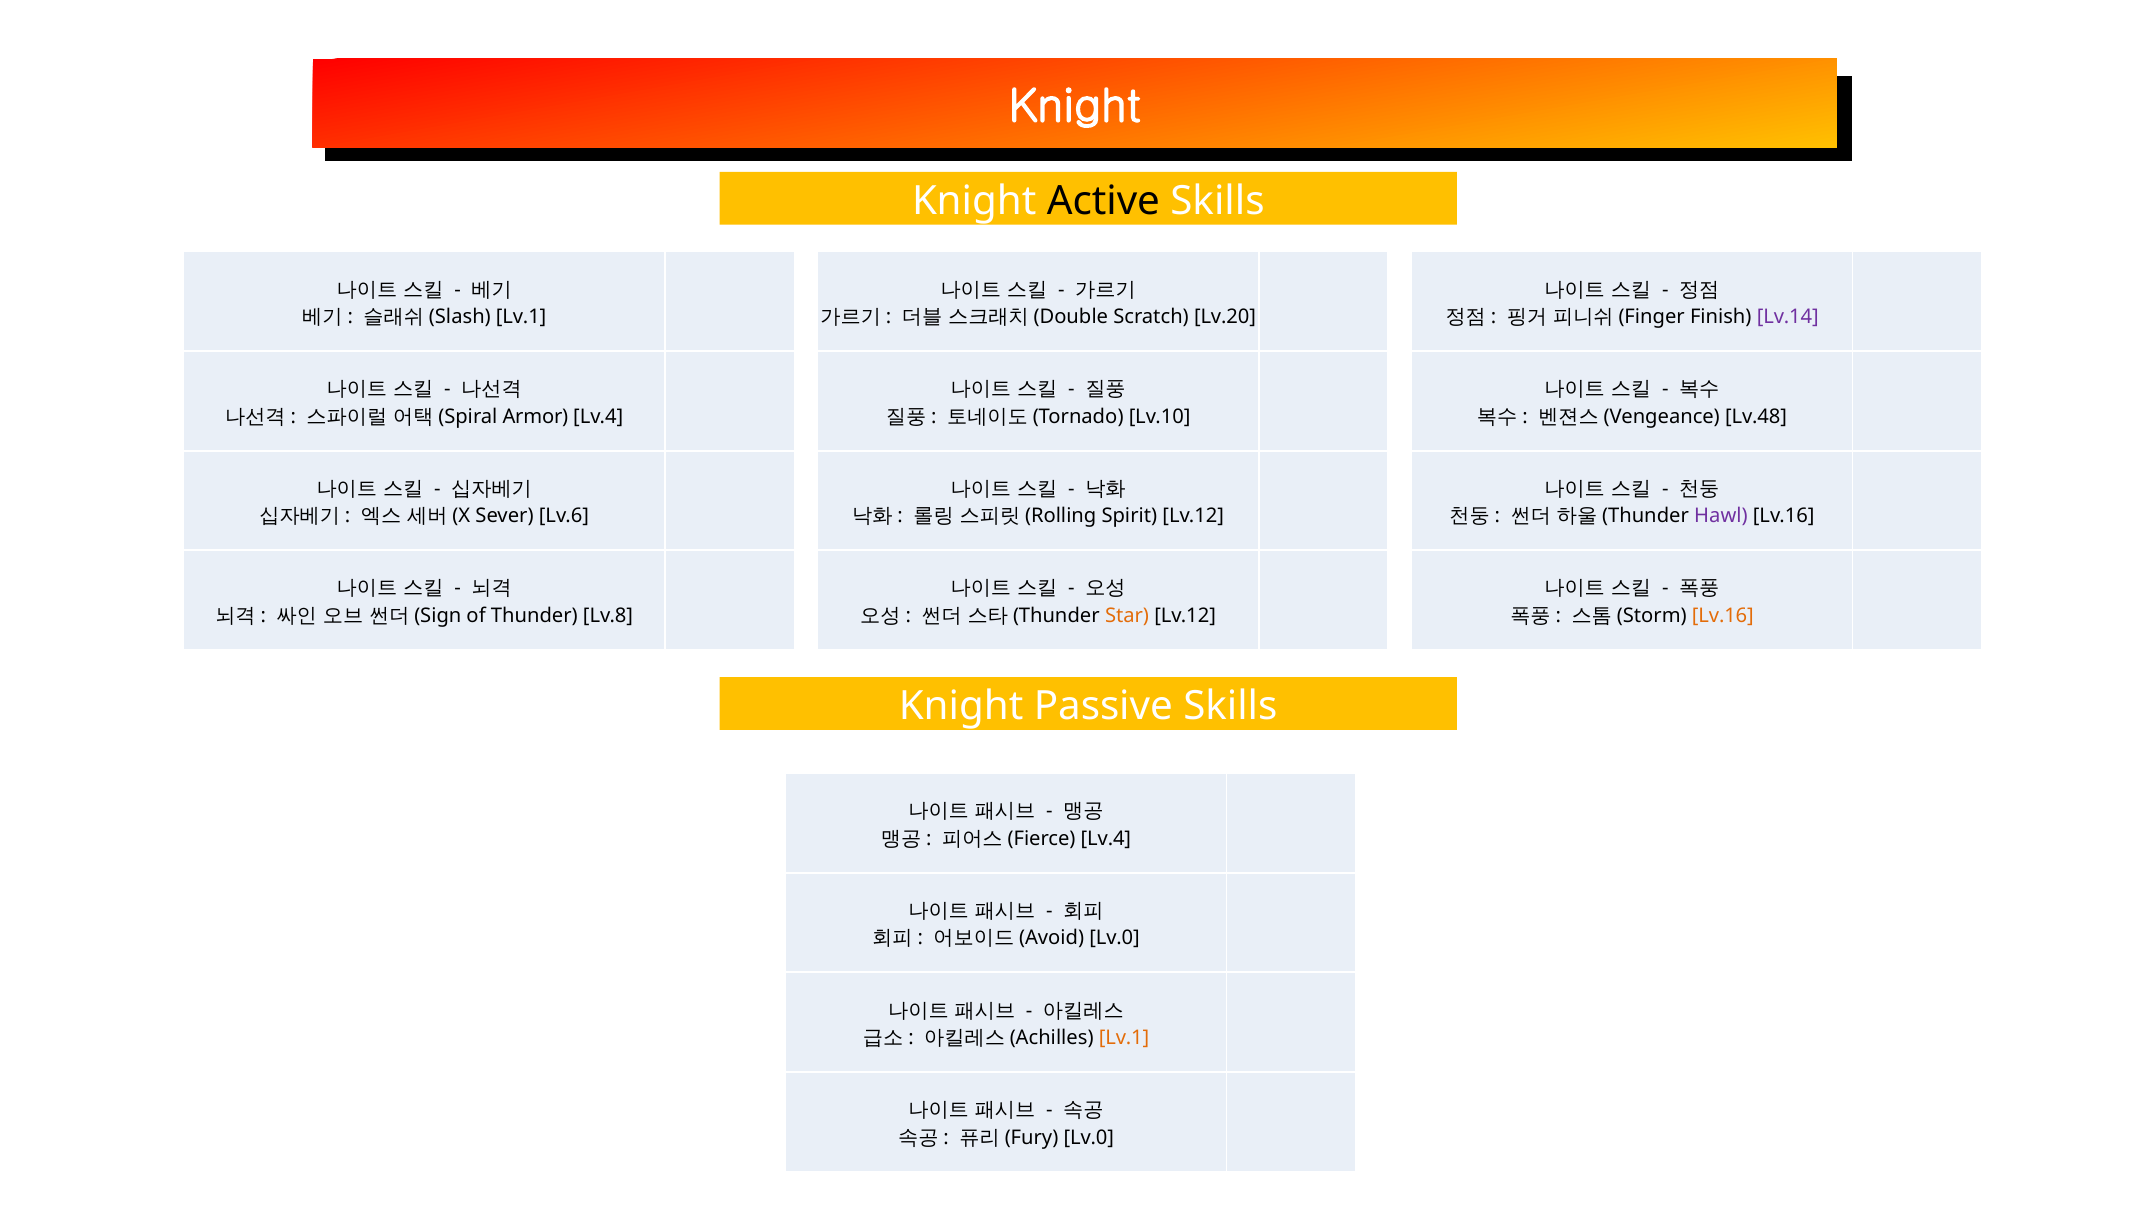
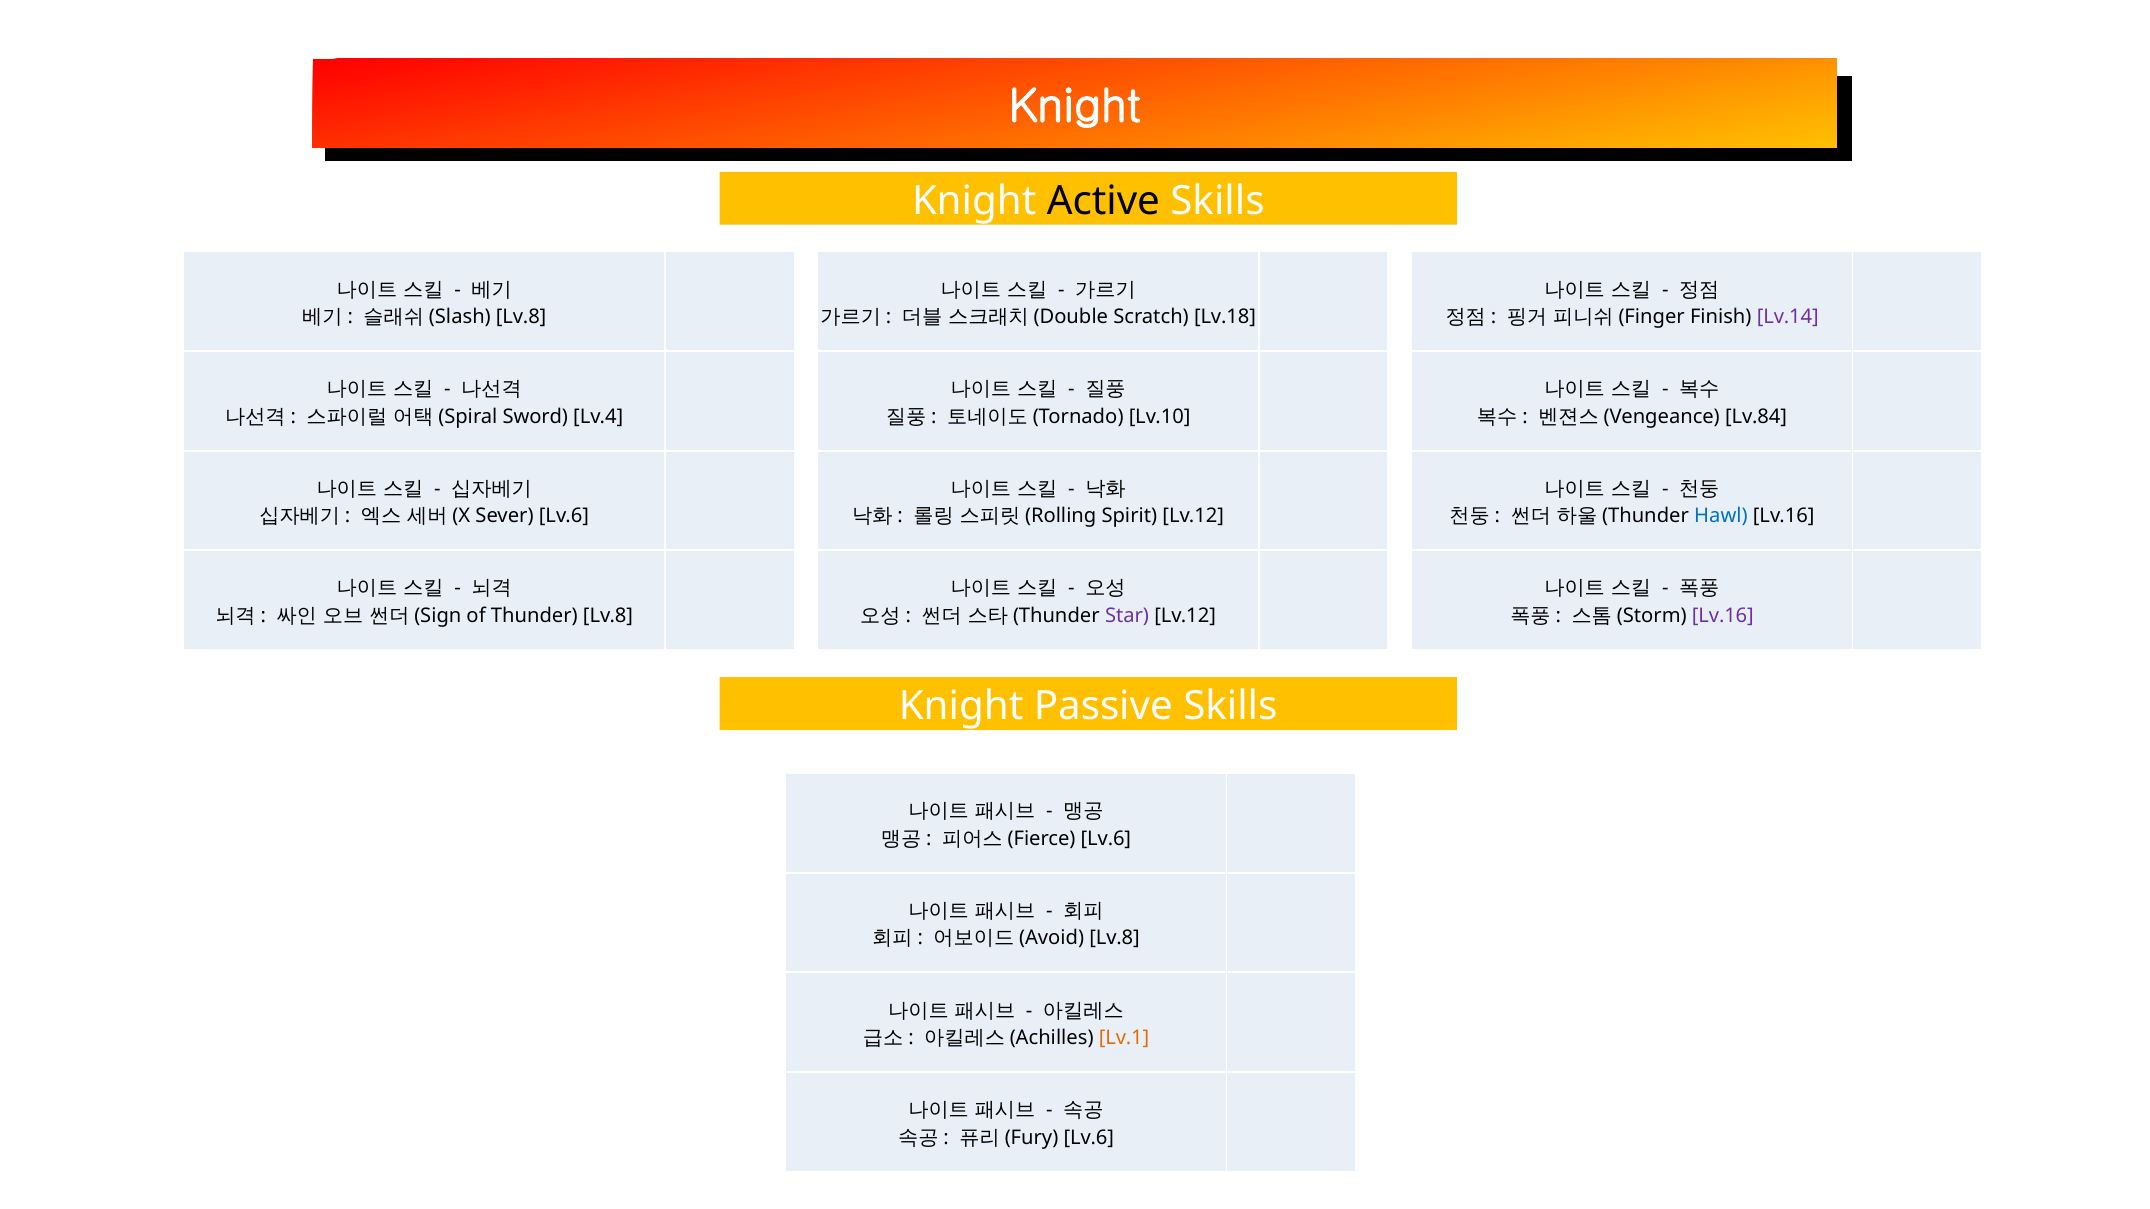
Lv.1 at (521, 317): Lv.1 -> Lv.8
Lv.20: Lv.20 -> Lv.18
Armor: Armor -> Sword
Lv.48: Lv.48 -> Lv.84
Hawl colour: purple -> blue
Star colour: orange -> purple
Lv.16 at (1723, 616) colour: orange -> purple
Lv.4 at (1106, 839): Lv.4 -> Lv.6
Lv.0 at (1115, 938): Lv.0 -> Lv.8
Lv.0 at (1089, 1138): Lv.0 -> Lv.6
